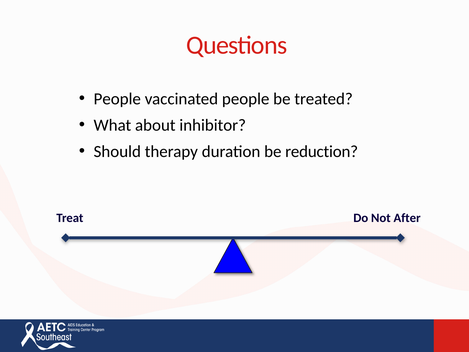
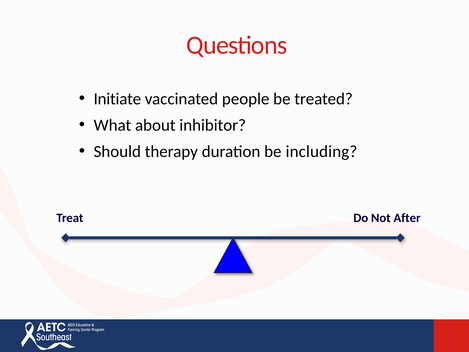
People at (117, 99): People -> Initiate
reduction: reduction -> including
